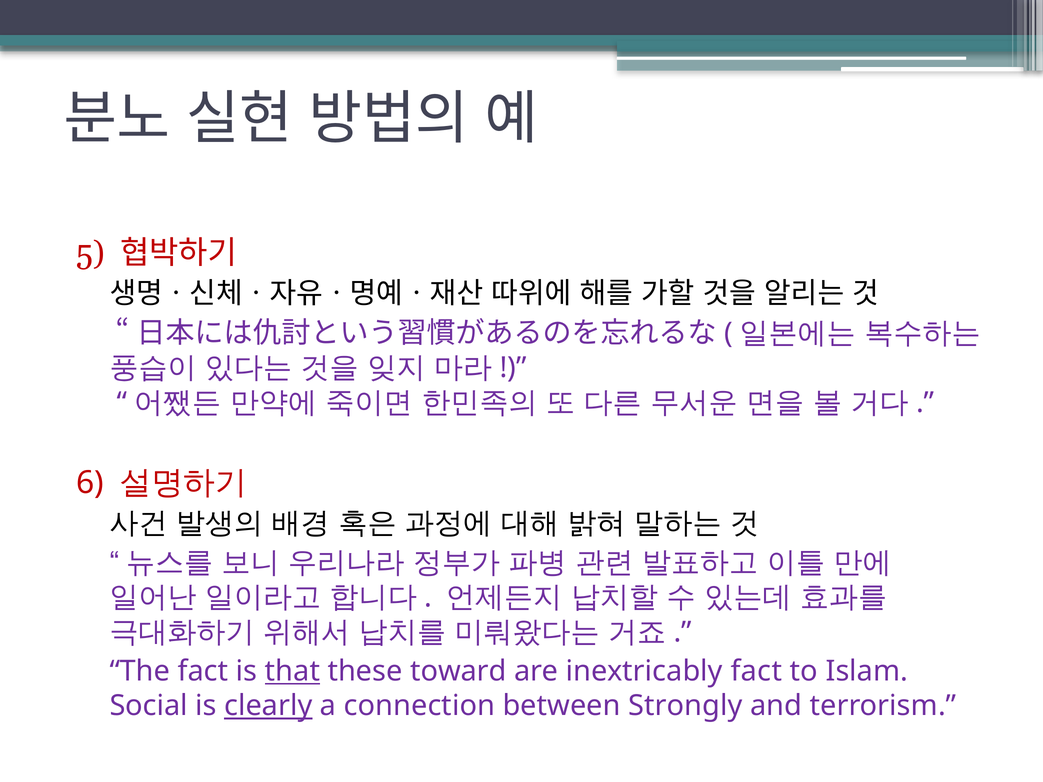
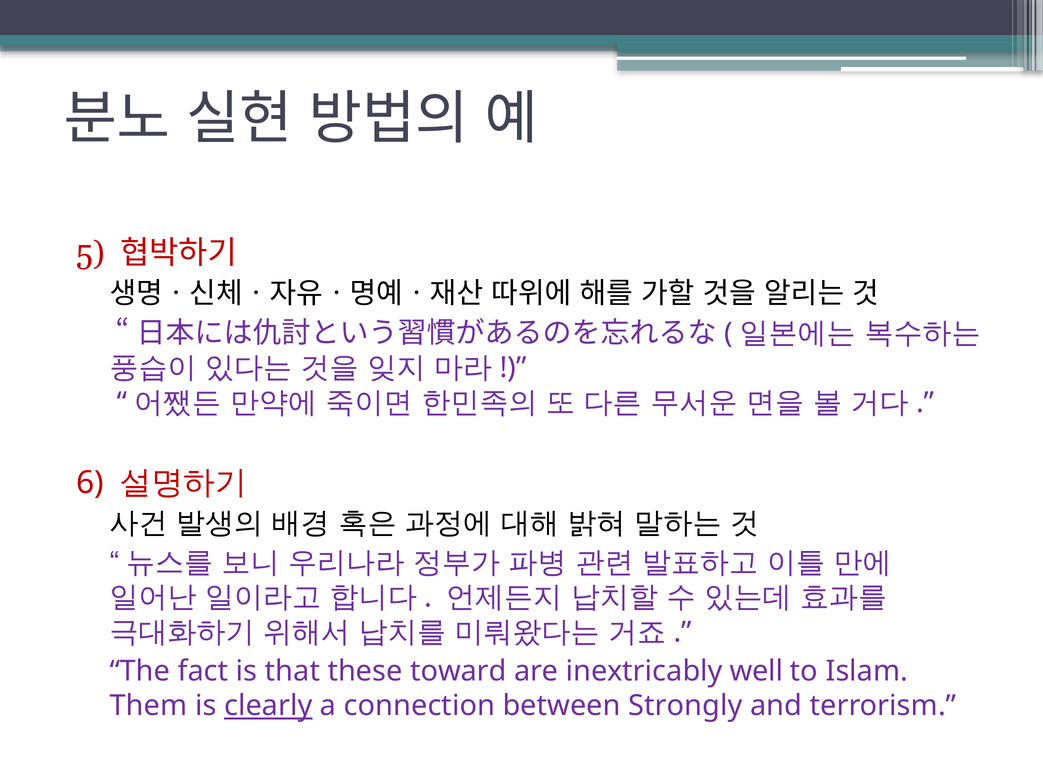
that underline: present -> none
inextricably fact: fact -> well
Social: Social -> Them
